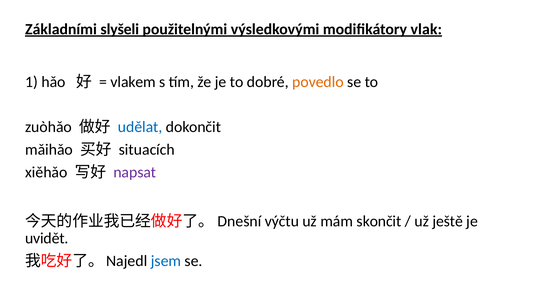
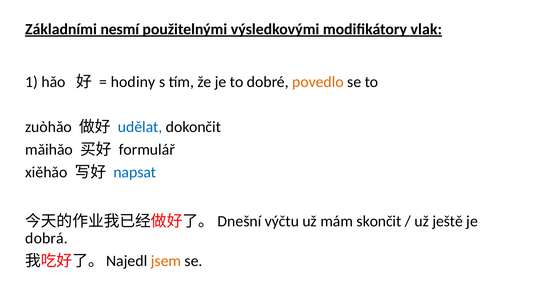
slyšeli: slyšeli -> nesmí
vlakem: vlakem -> hodiny
situacích: situacích -> formulář
napsat colour: purple -> blue
uvidět: uvidět -> dobrá
jsem colour: blue -> orange
